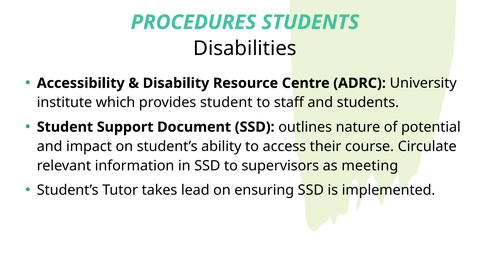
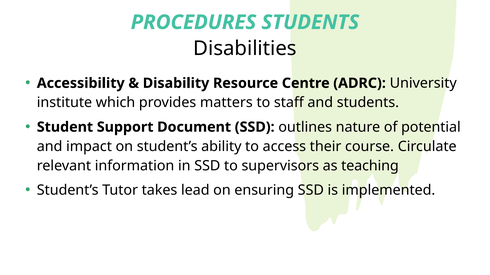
provides student: student -> matters
meeting: meeting -> teaching
